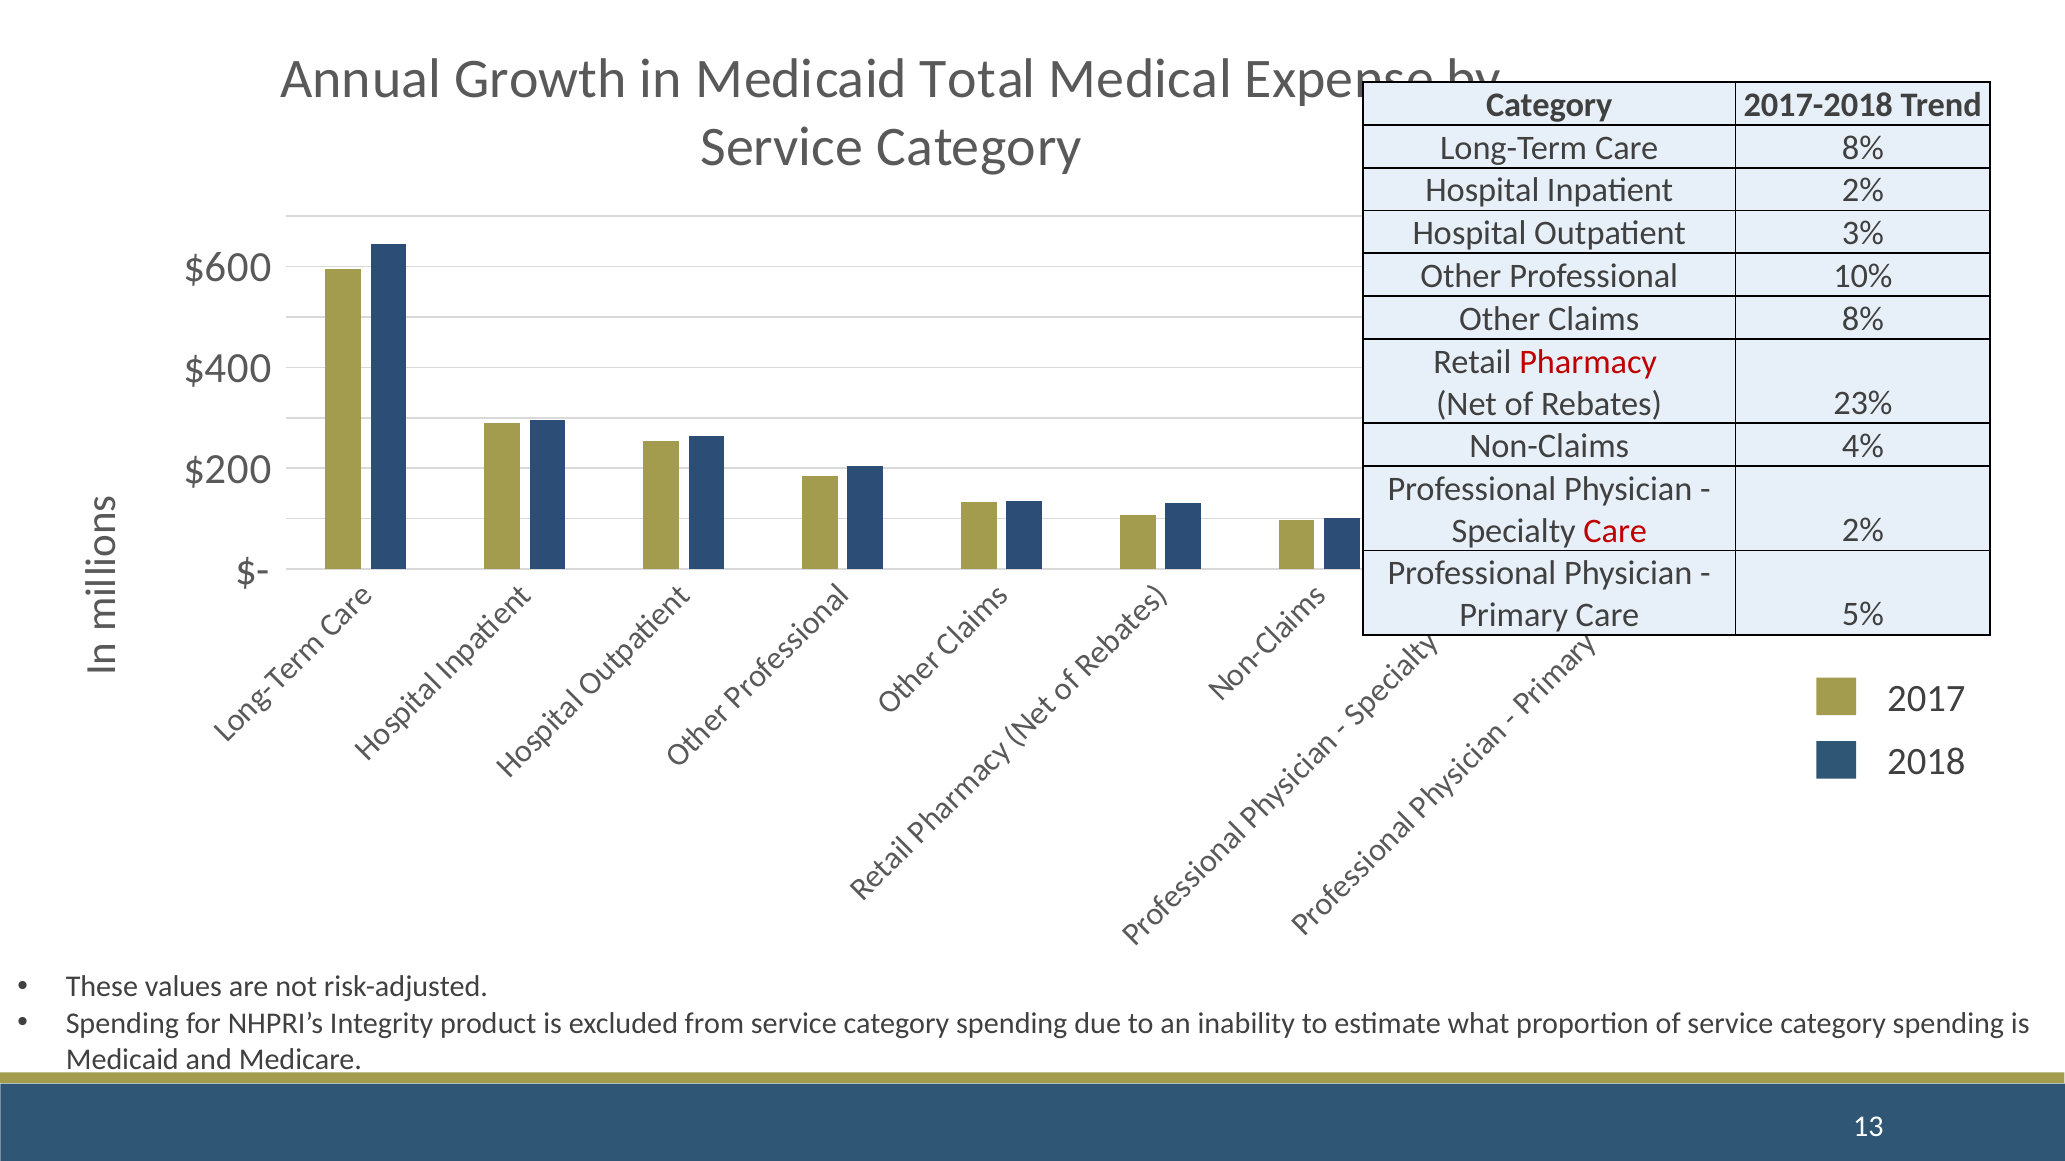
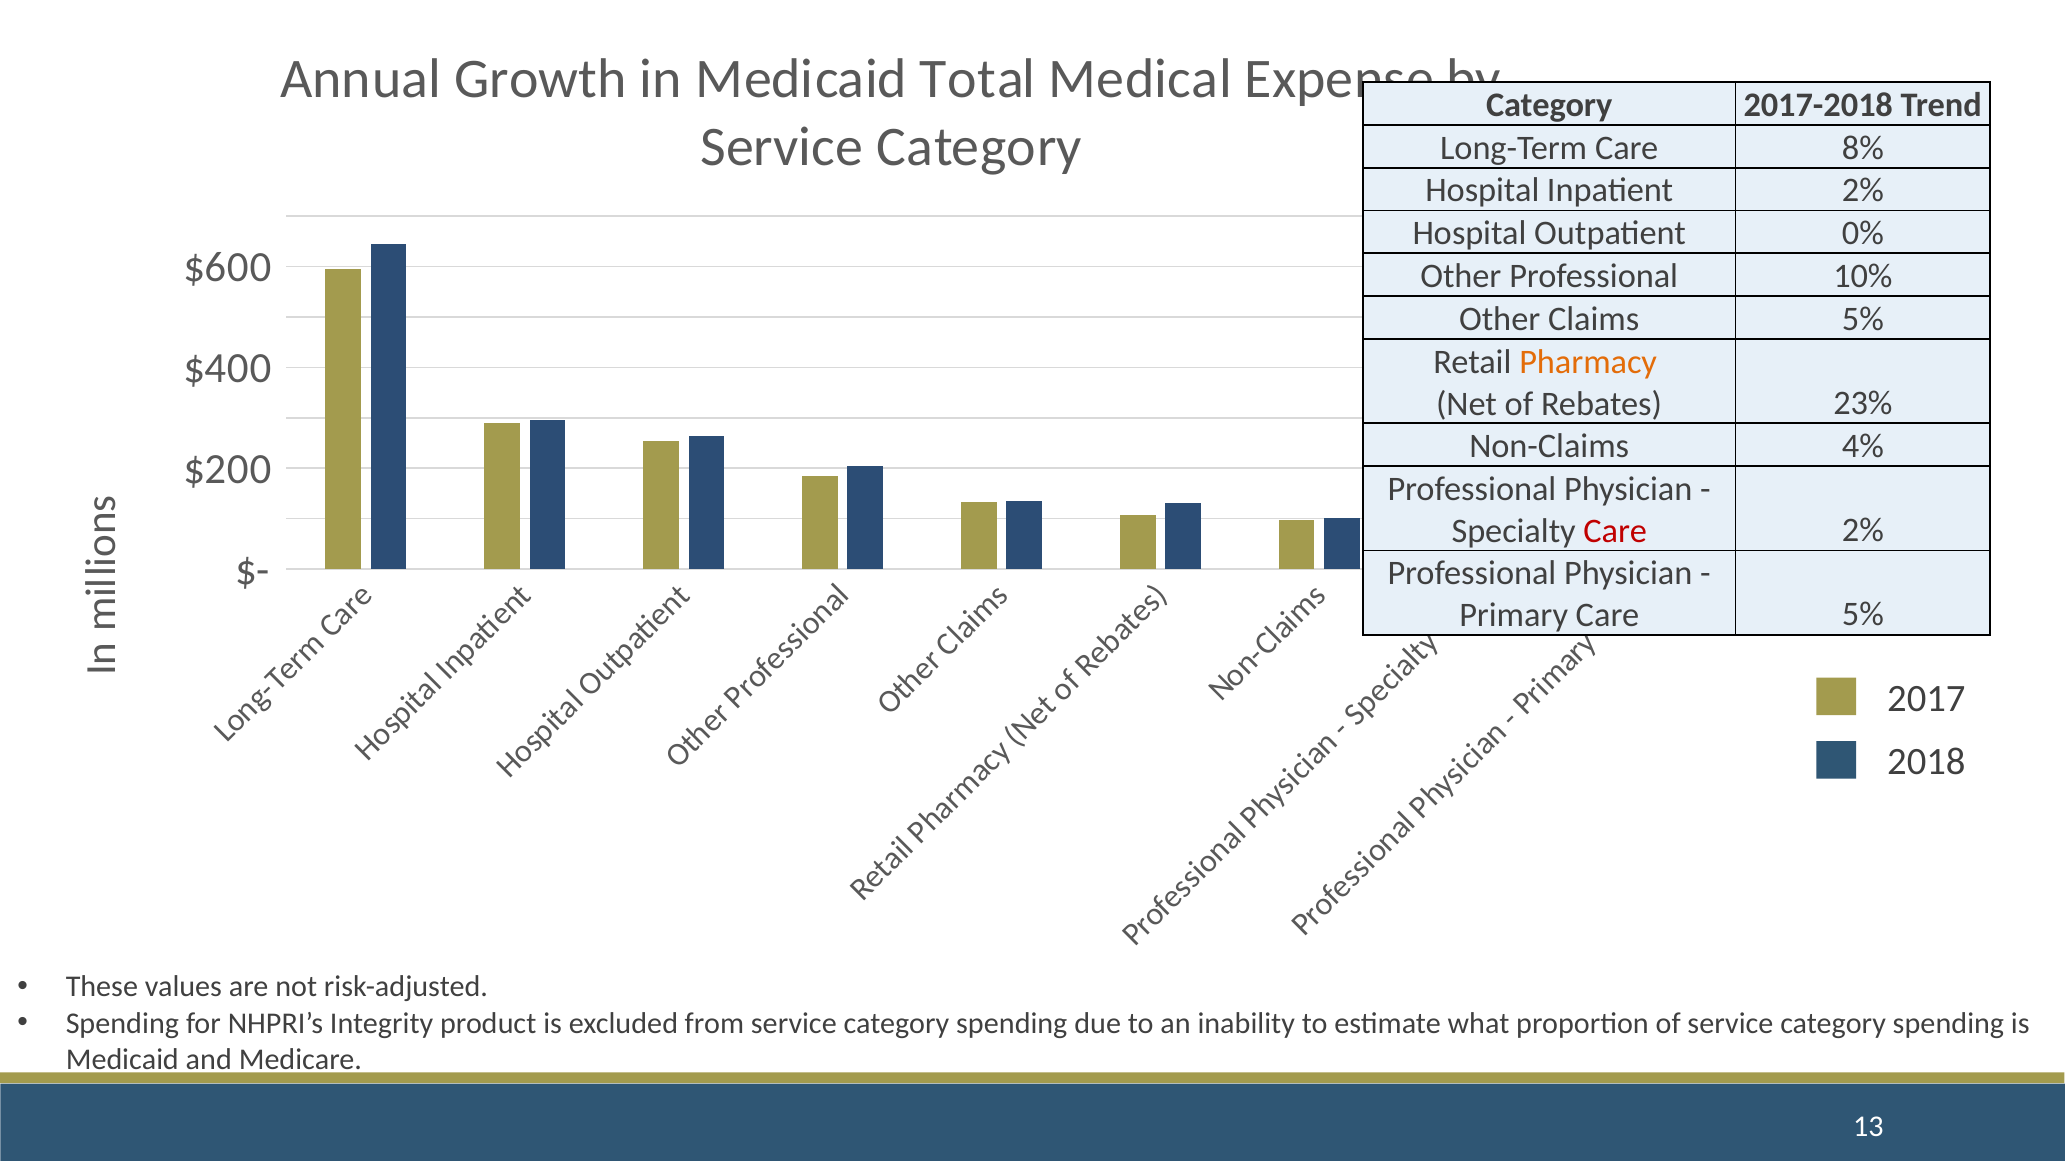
3%: 3% -> 0%
Claims 8%: 8% -> 5%
Pharmacy colour: red -> orange
